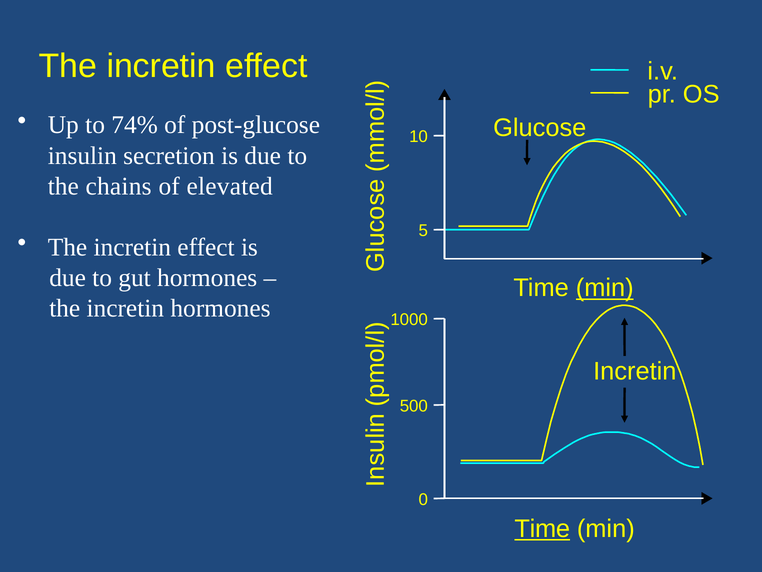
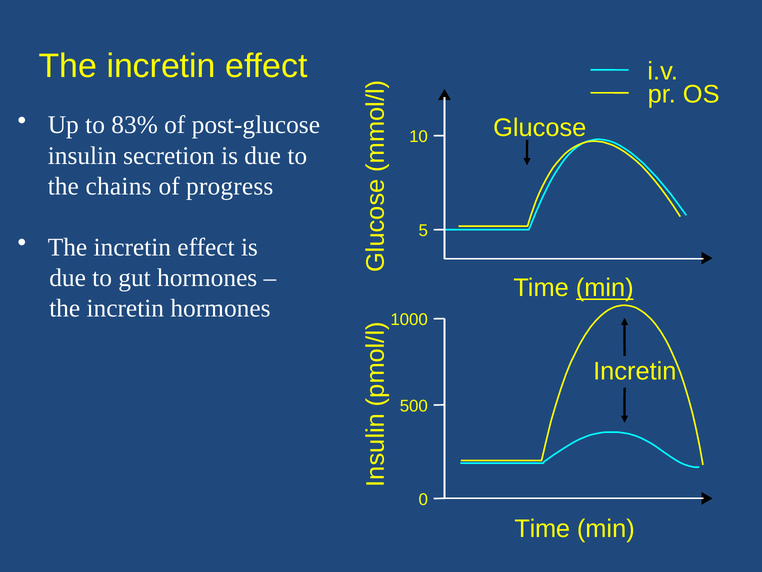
74%: 74% -> 83%
elevated: elevated -> progress
Time at (542, 528) underline: present -> none
